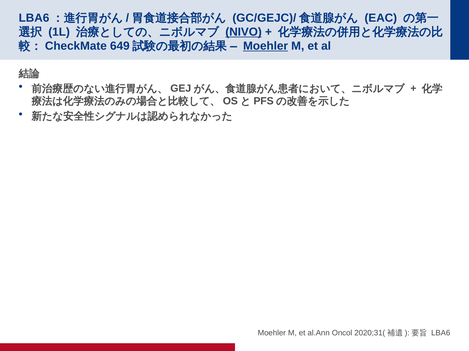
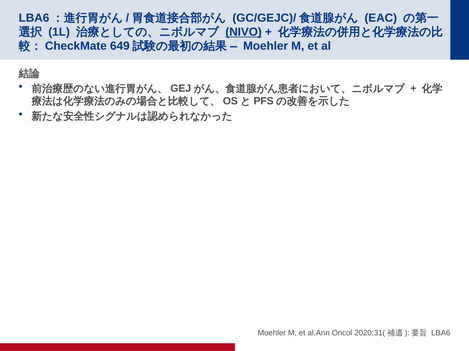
Moehler at (266, 46) underline: present -> none
